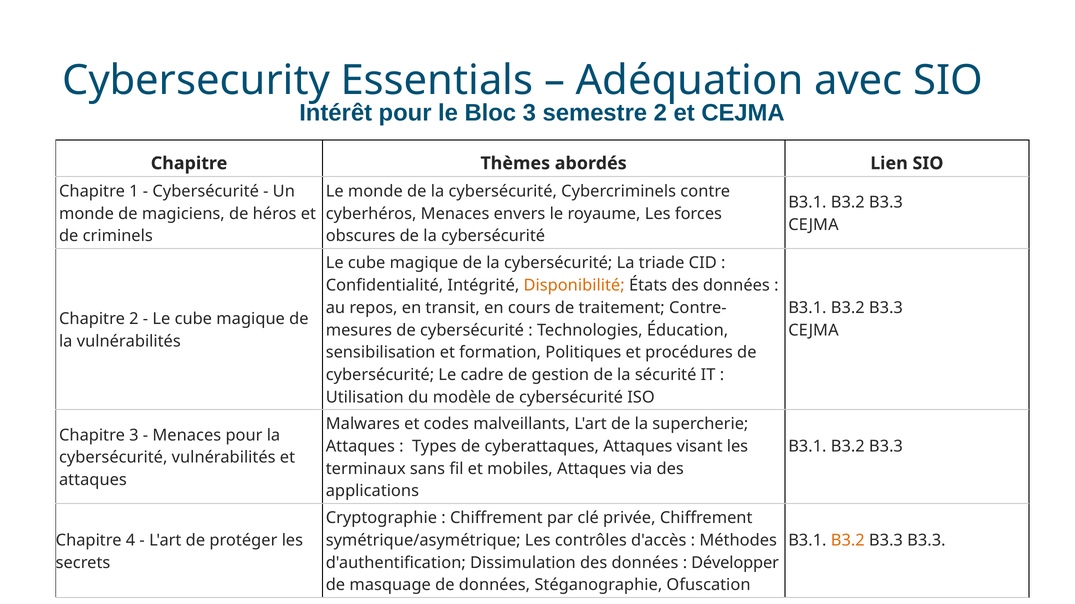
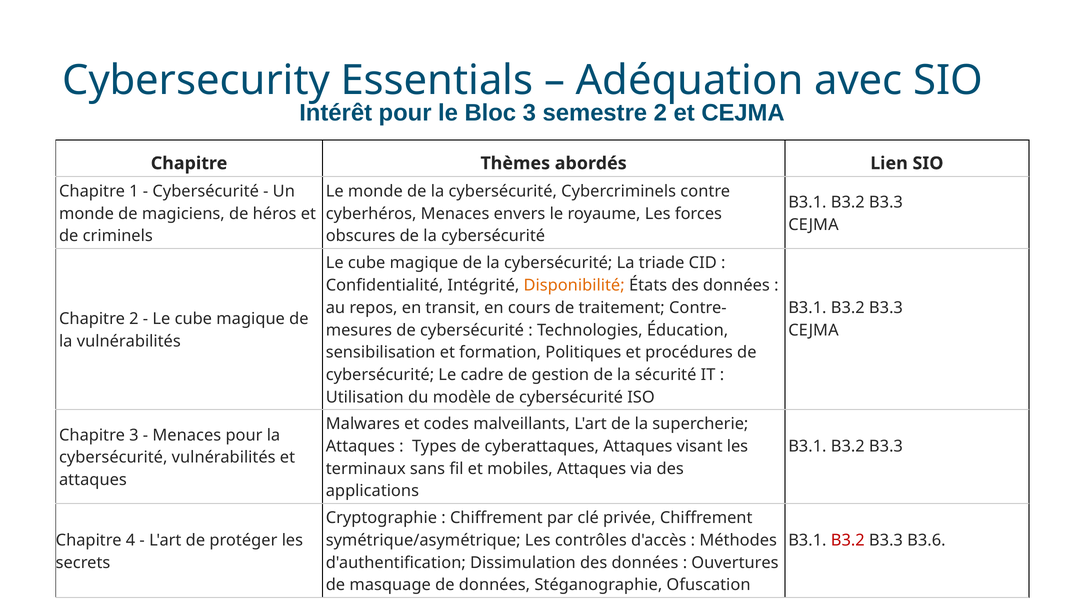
B3.2 at (848, 541) colour: orange -> red
B3.3 B3.3: B3.3 -> B3.6
Développer: Développer -> Ouvertures
